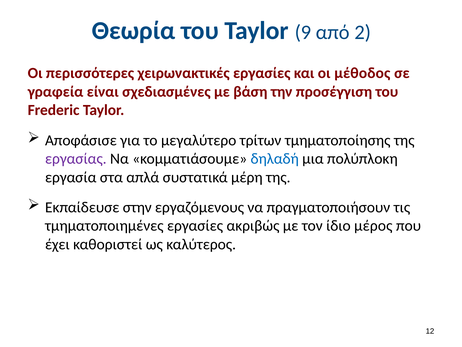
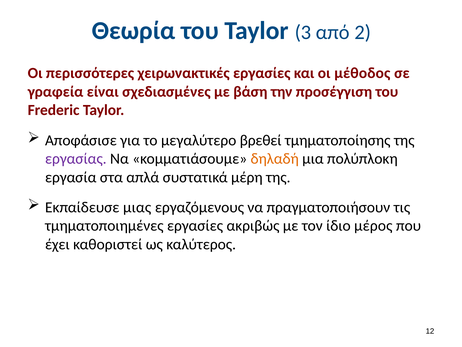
9: 9 -> 3
τρίτων: τρίτων -> βρεθεί
δηλαδή colour: blue -> orange
στην: στην -> μιας
